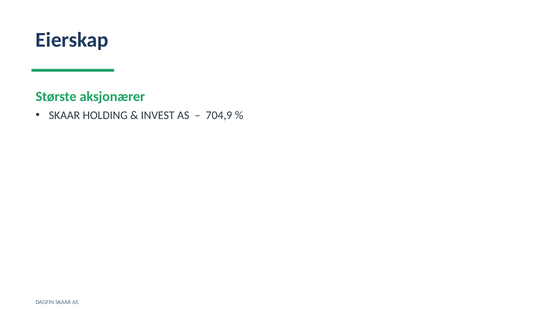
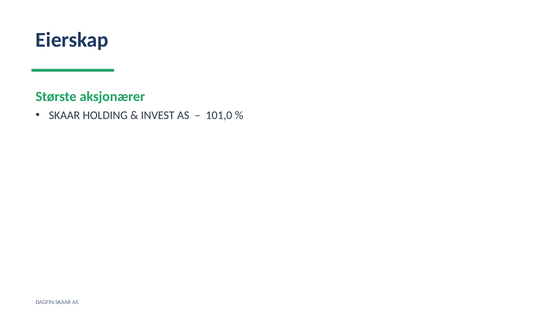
704,9: 704,9 -> 101,0
